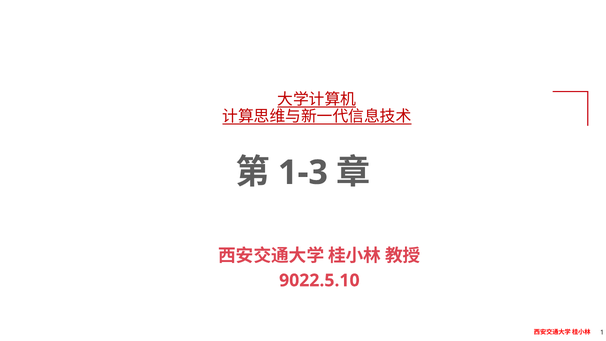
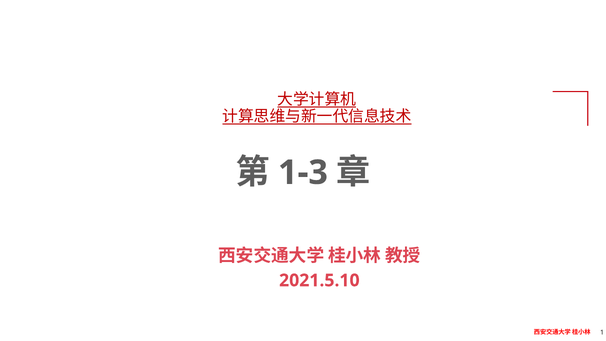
9022.5.10: 9022.5.10 -> 2021.5.10
